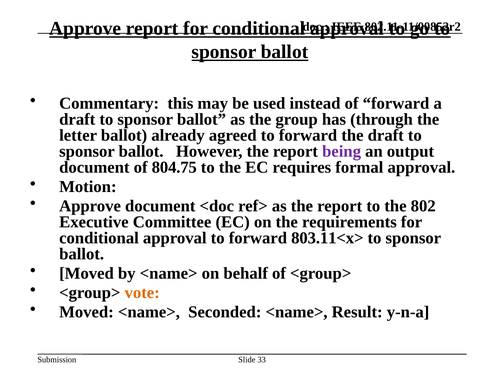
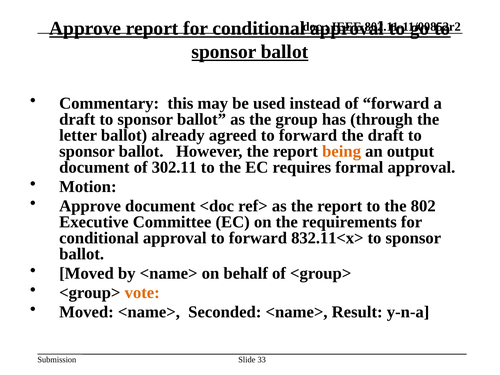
being colour: purple -> orange
804.75: 804.75 -> 302.11
803.11<x>: 803.11<x> -> 832.11<x>
